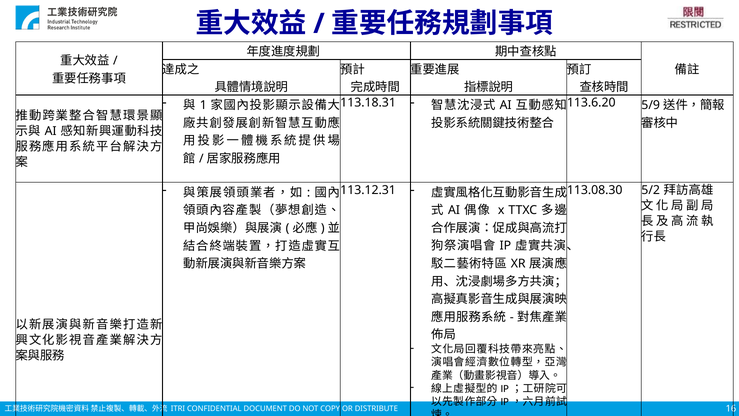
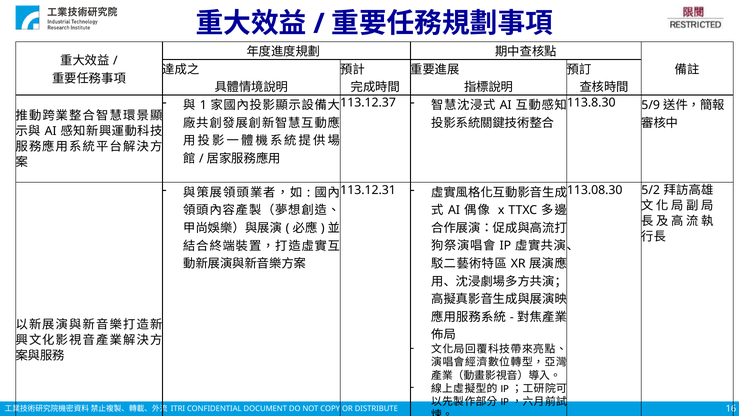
113.18.31: 113.18.31 -> 113.12.37
113.6.20: 113.6.20 -> 113.8.30
